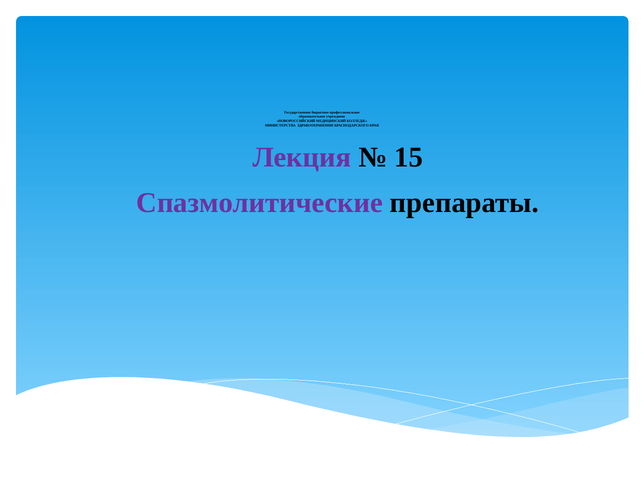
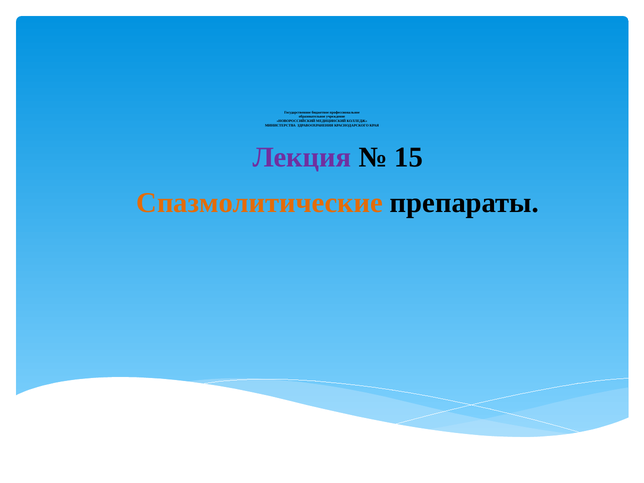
Спазмолитические colour: purple -> orange
